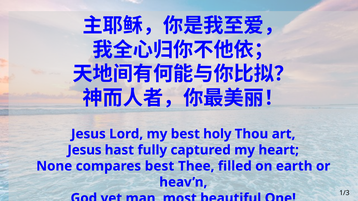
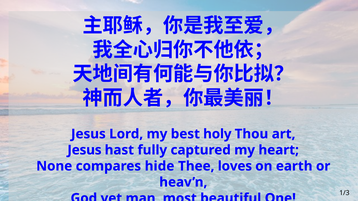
compares best: best -> hide
filled: filled -> loves
